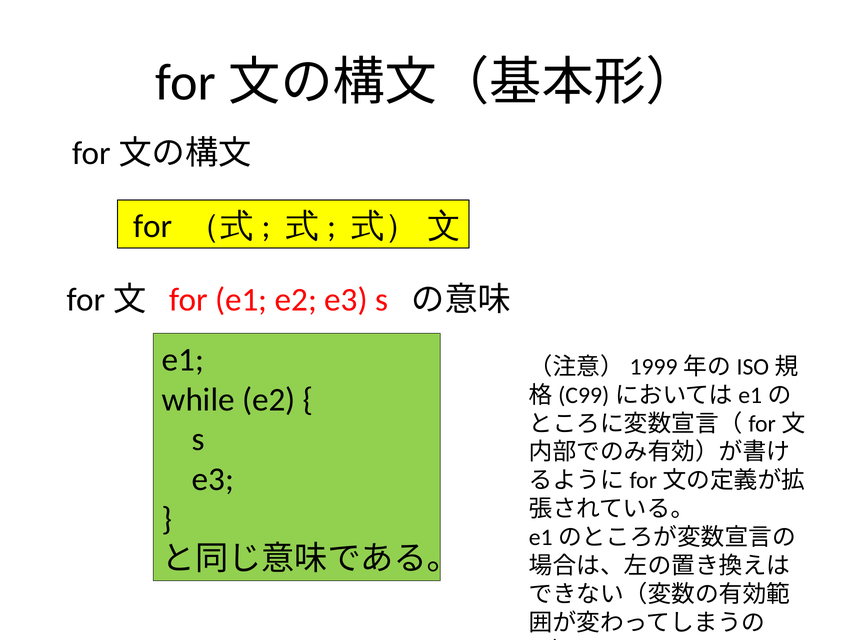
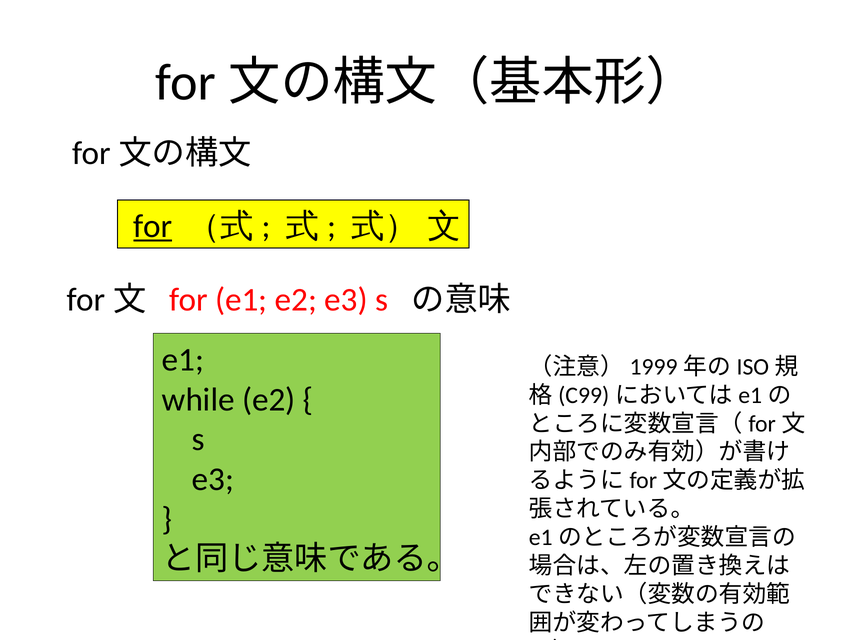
for at (153, 227) underline: none -> present
